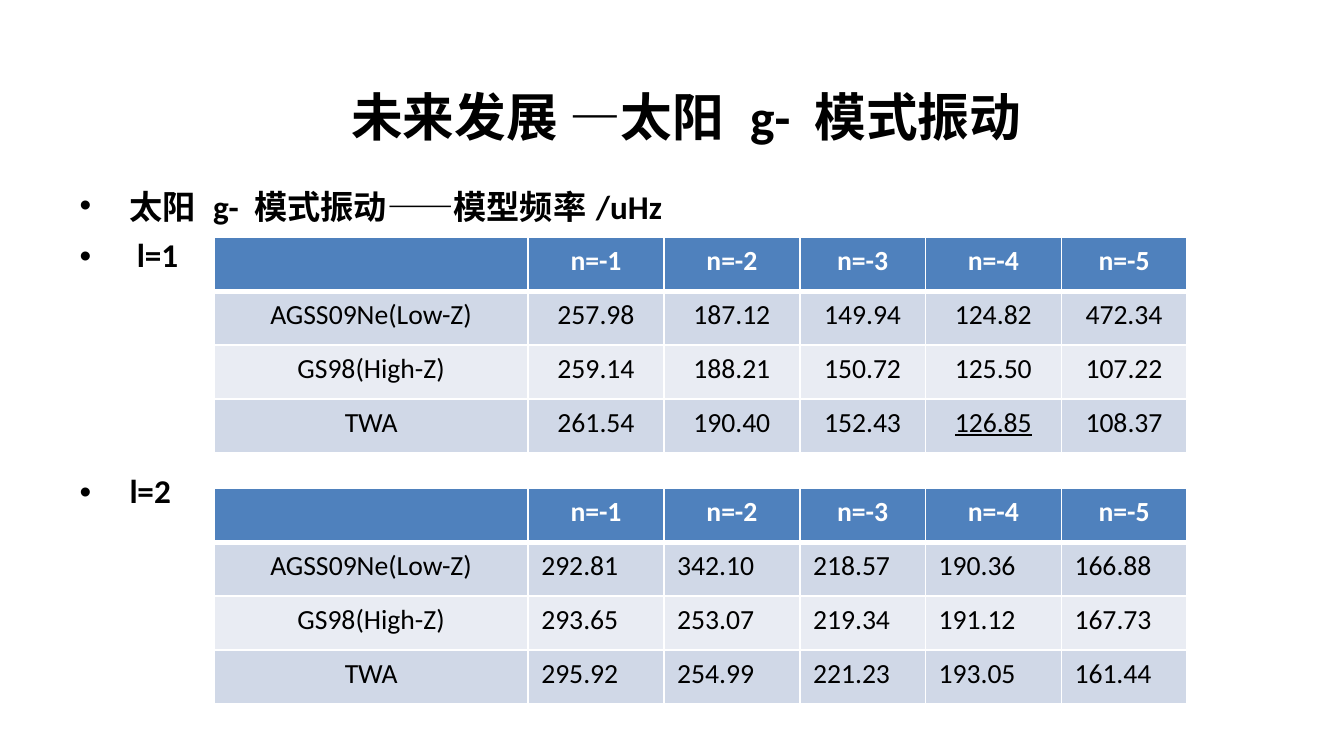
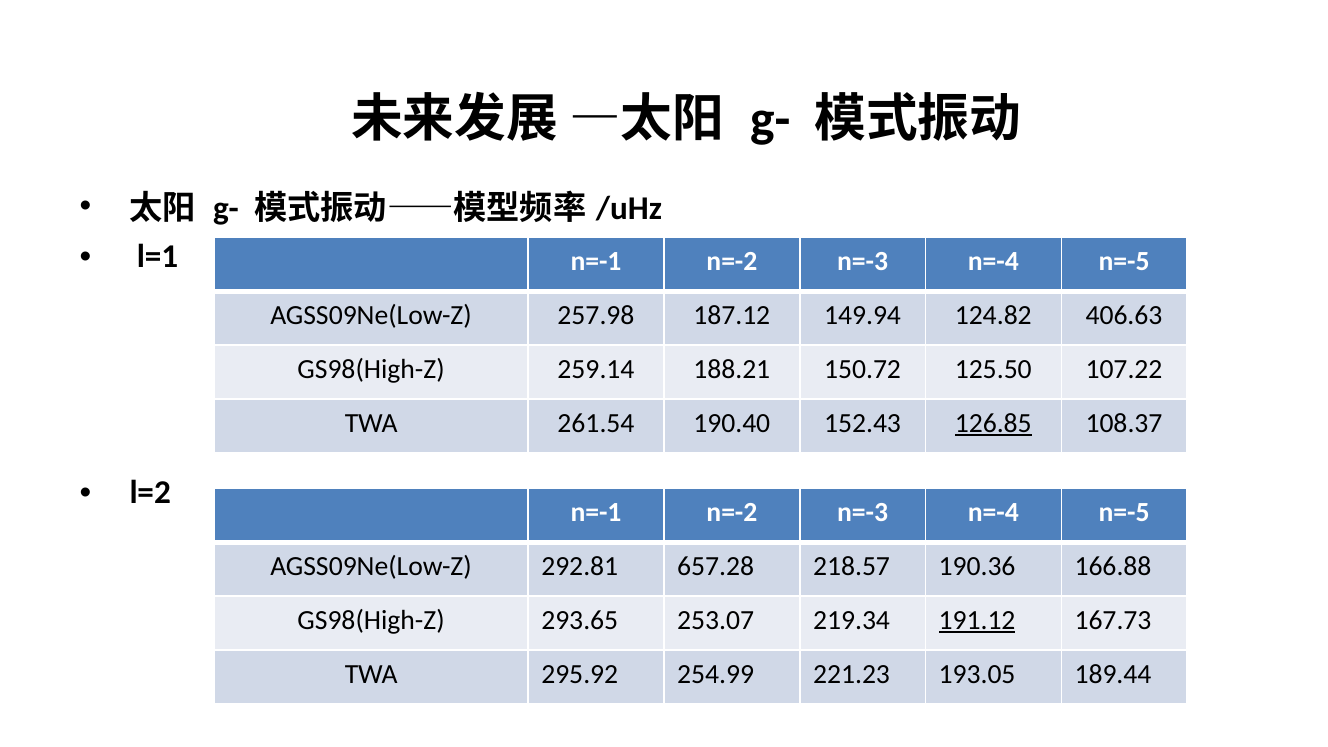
472.34: 472.34 -> 406.63
342.10: 342.10 -> 657.28
191.12 underline: none -> present
161.44: 161.44 -> 189.44
